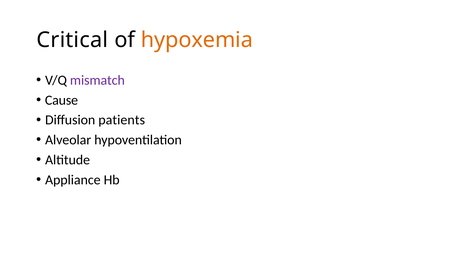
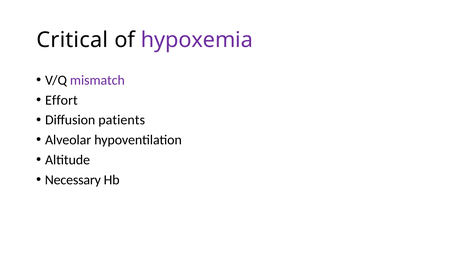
hypoxemia colour: orange -> purple
Cause: Cause -> Effort
Appliance: Appliance -> Necessary
